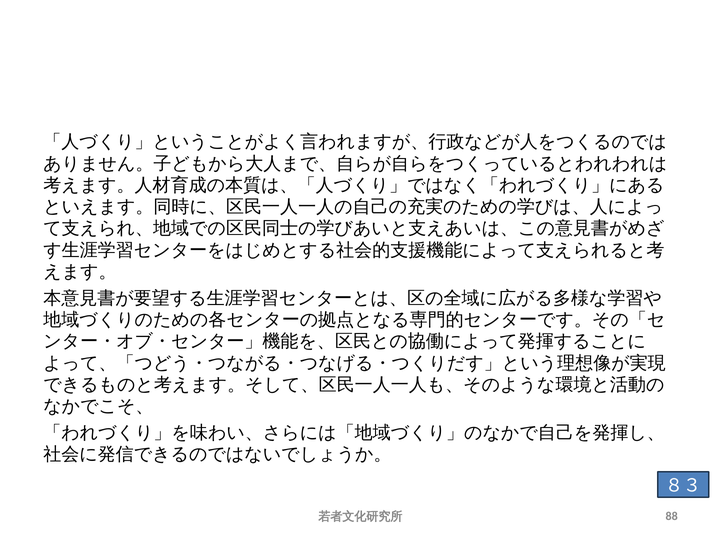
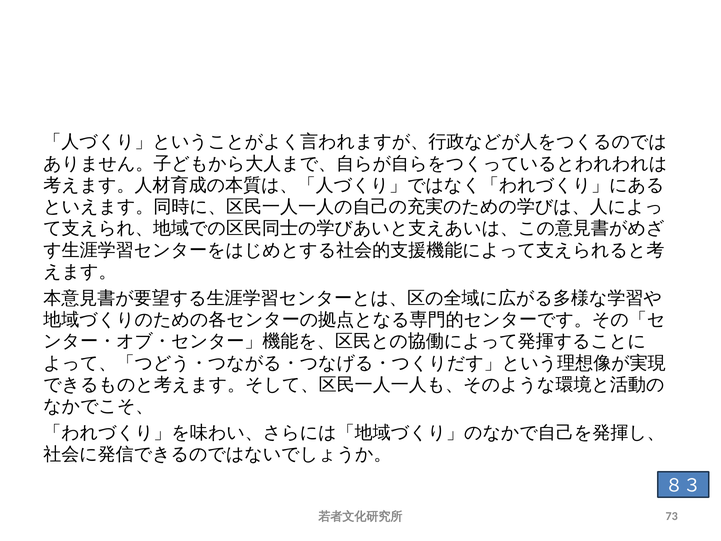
88: 88 -> 73
